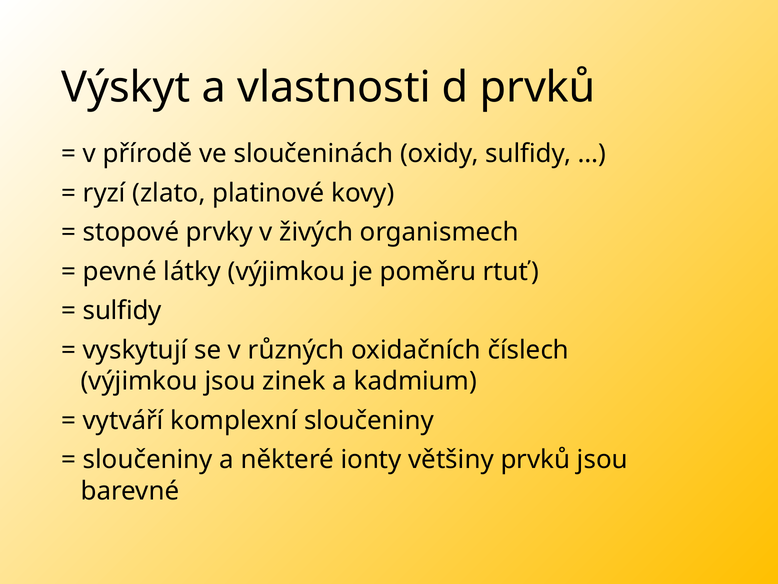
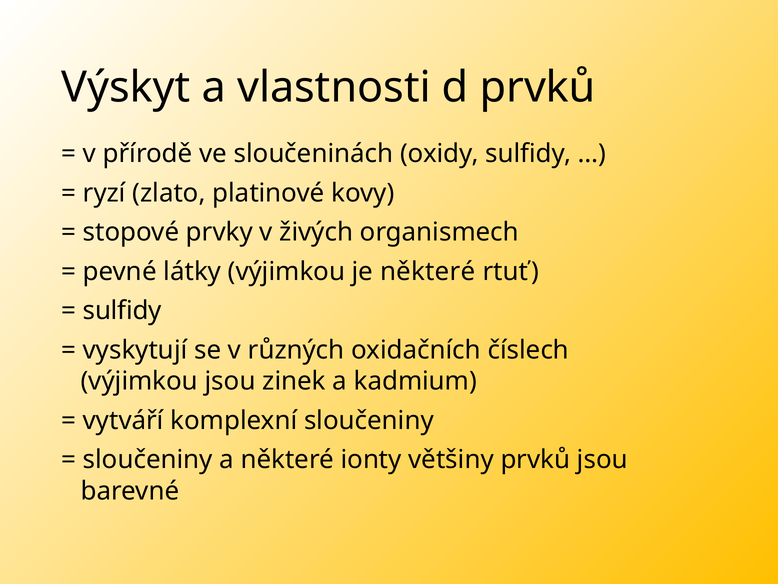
je poměru: poměru -> některé
